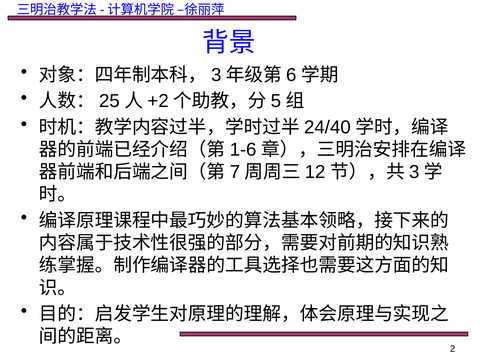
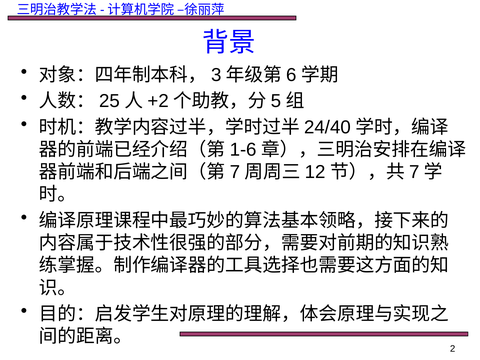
3 at (414, 172): 3 -> 7
